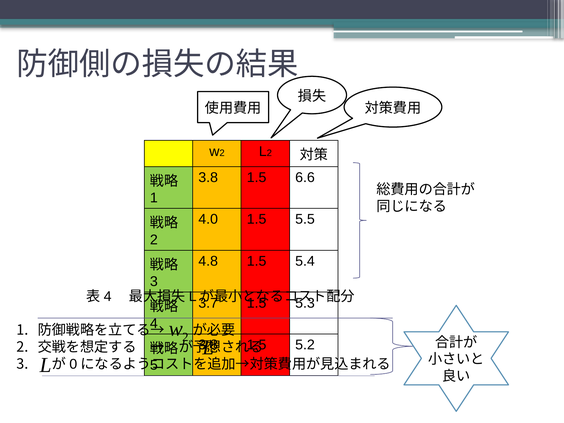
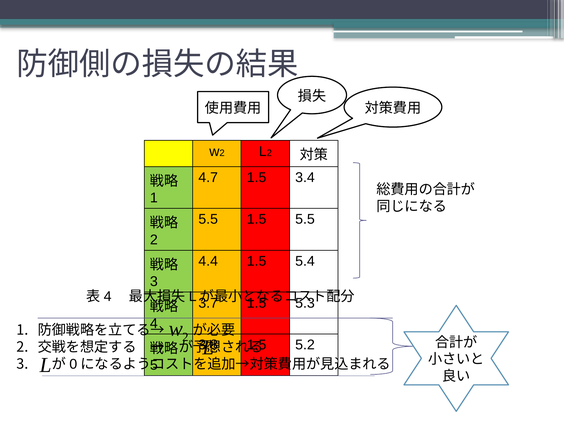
3.8 at (208, 177): 3.8 -> 4.7
6.6: 6.6 -> 3.4
4.0 at (208, 219): 4.0 -> 5.5
4.8: 4.8 -> 4.4
